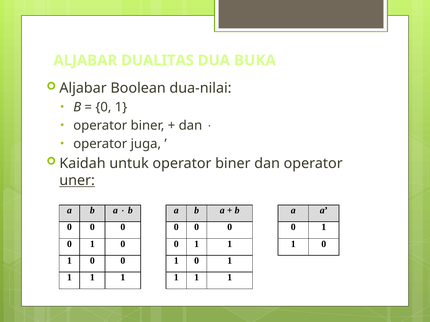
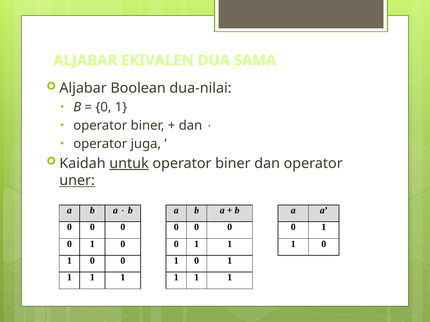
DUALITAS: DUALITAS -> EKIVALEN
BUKA: BUKA -> SAMA
untuk underline: none -> present
